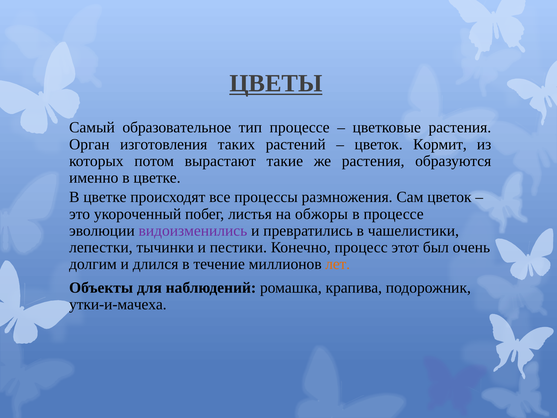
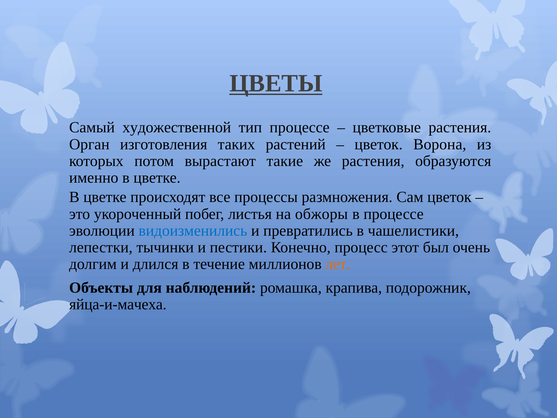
образовательное: образовательное -> художественной
Кормит: Кормит -> Ворона
видоизменились colour: purple -> blue
утки-и-мачеха: утки-и-мачеха -> яйца-и-мачеха
